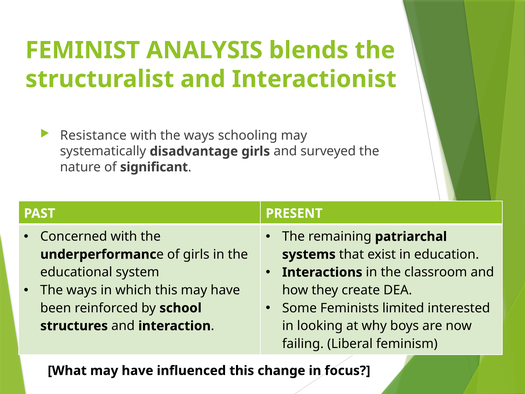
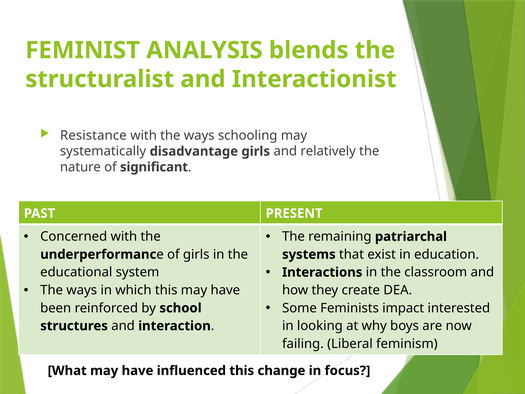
surveyed: surveyed -> relatively
limited: limited -> impact
